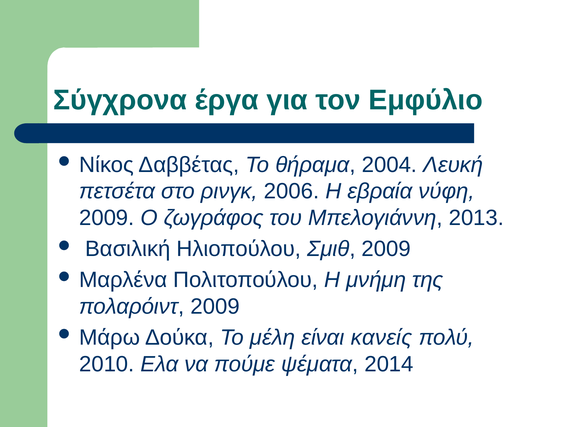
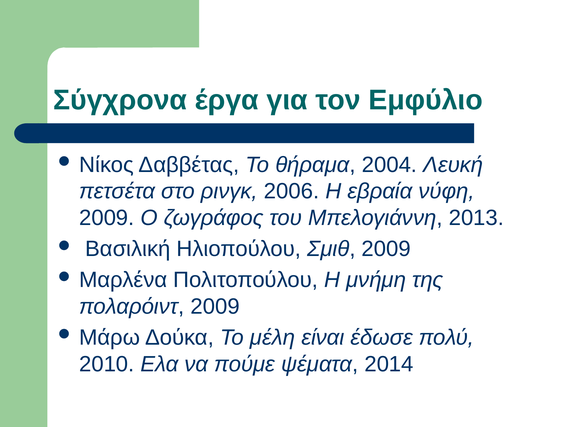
κανείς: κανείς -> έδωσε
